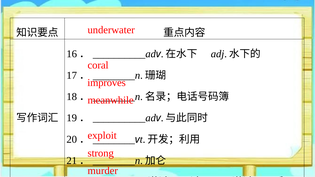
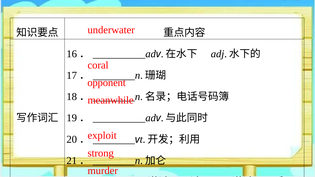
improves: improves -> opponent
